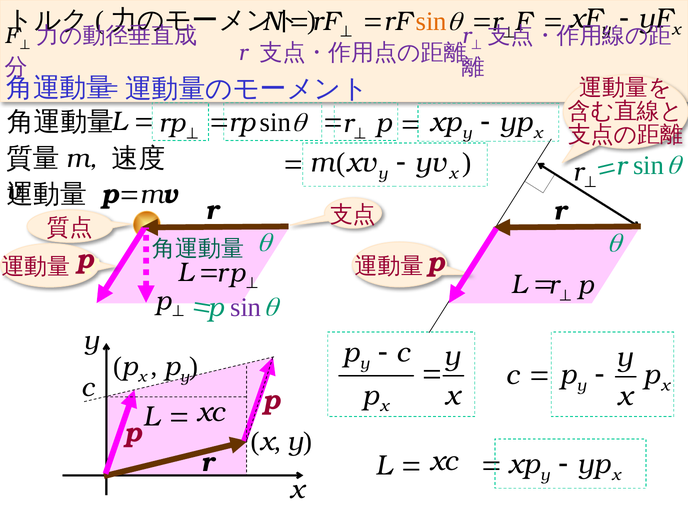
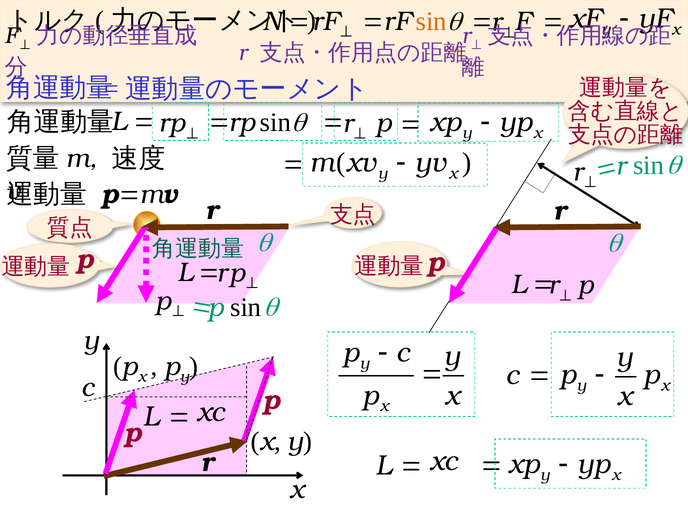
sin at (246, 307) colour: purple -> black
